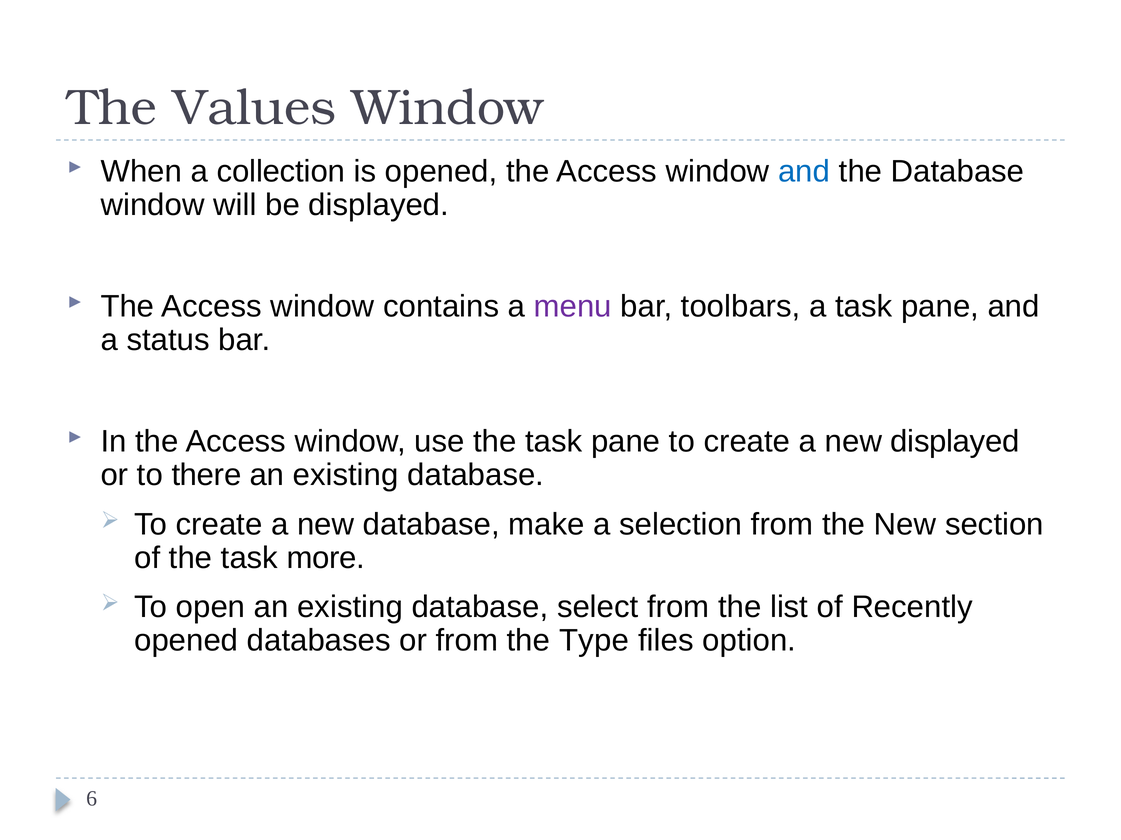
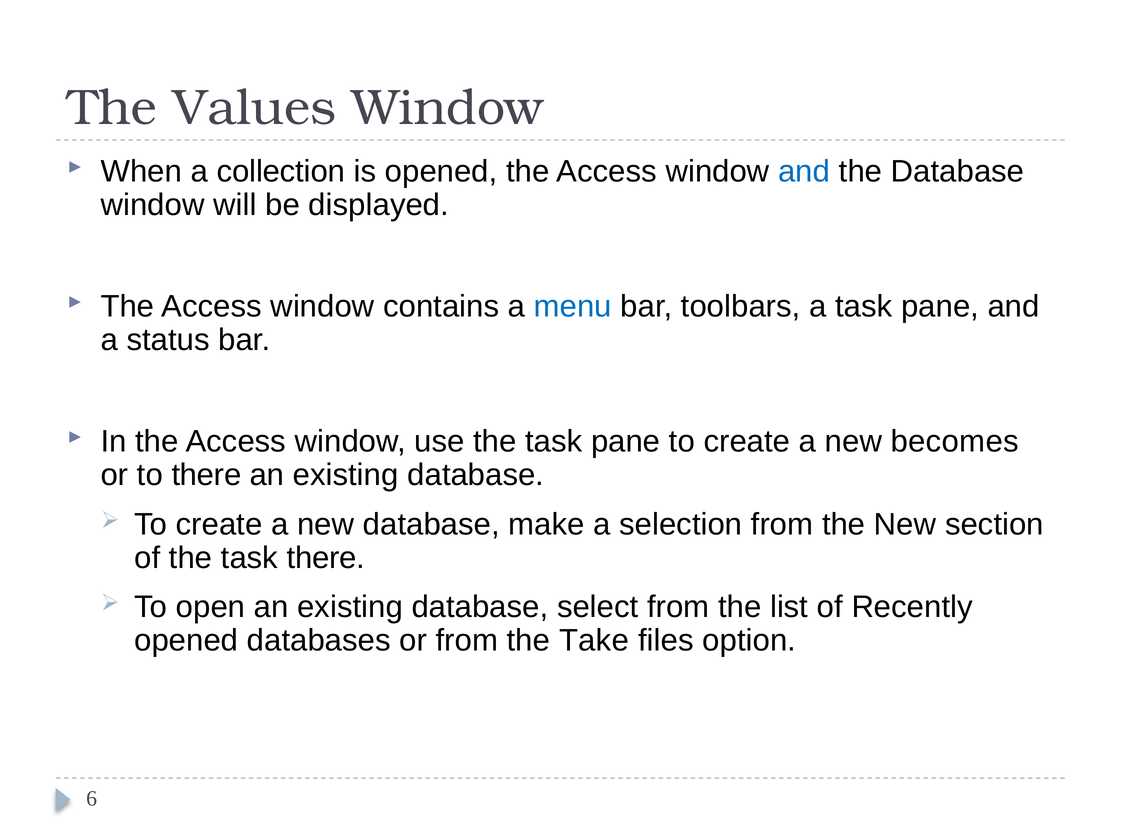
menu colour: purple -> blue
new displayed: displayed -> becomes
task more: more -> there
Type: Type -> Take
